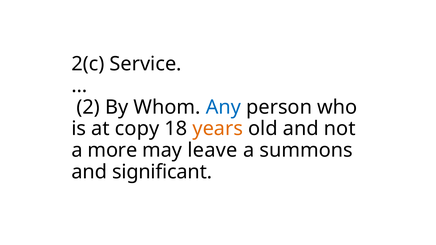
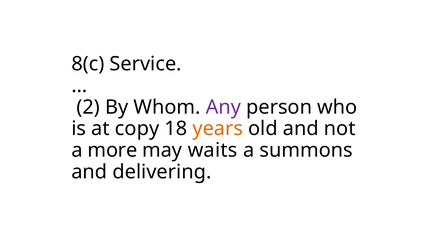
2(c: 2(c -> 8(c
Any colour: blue -> purple
leave: leave -> waits
significant: significant -> delivering
